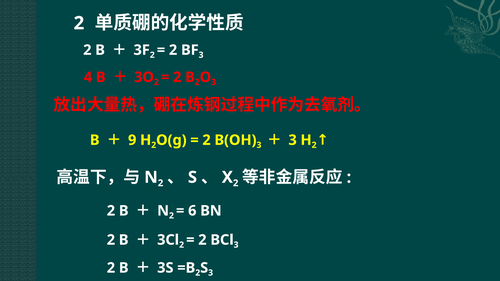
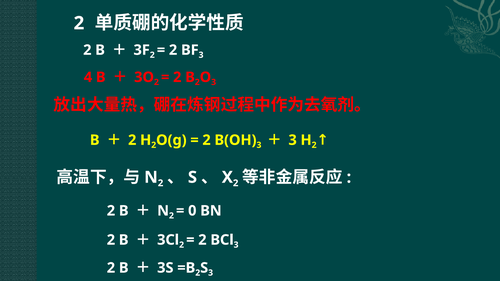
9 at (132, 140): 9 -> 2
6: 6 -> 0
